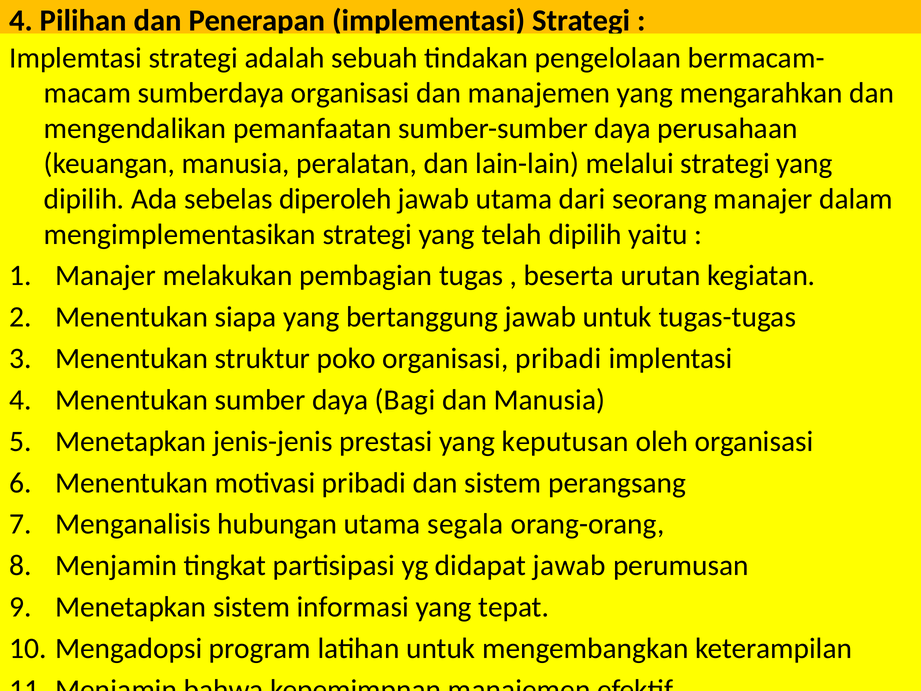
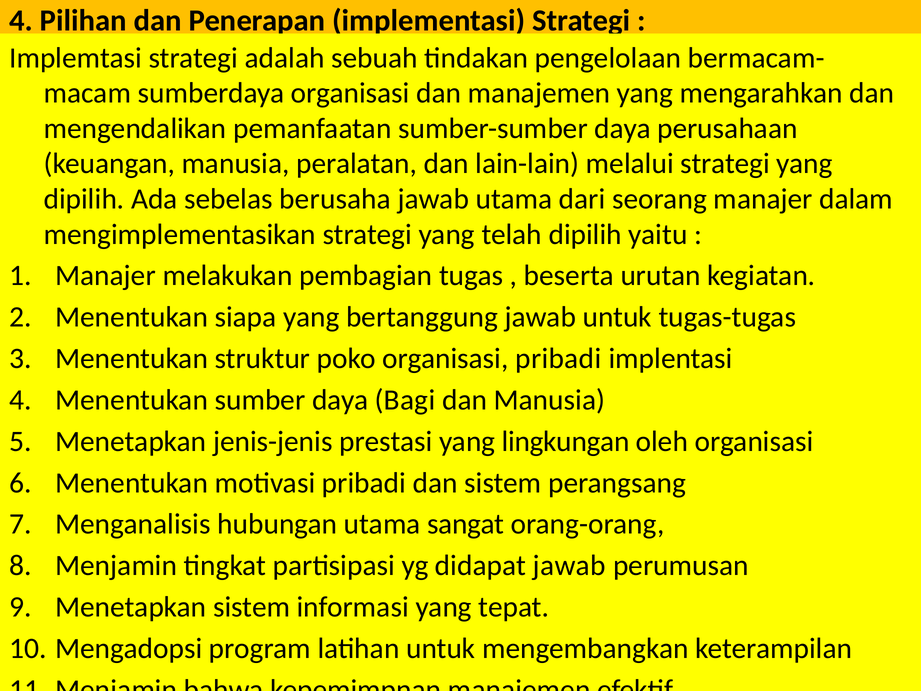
diperoleh: diperoleh -> berusaha
keputusan: keputusan -> lingkungan
segala: segala -> sangat
